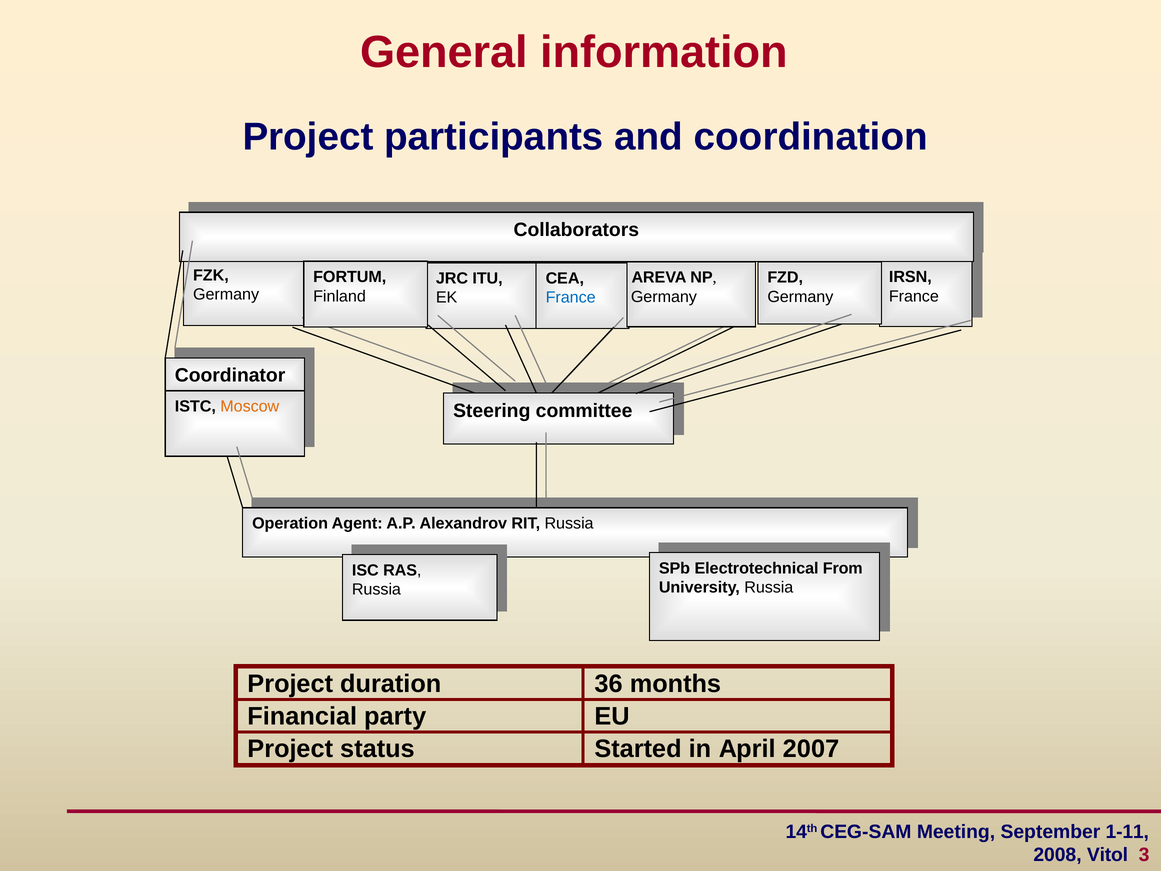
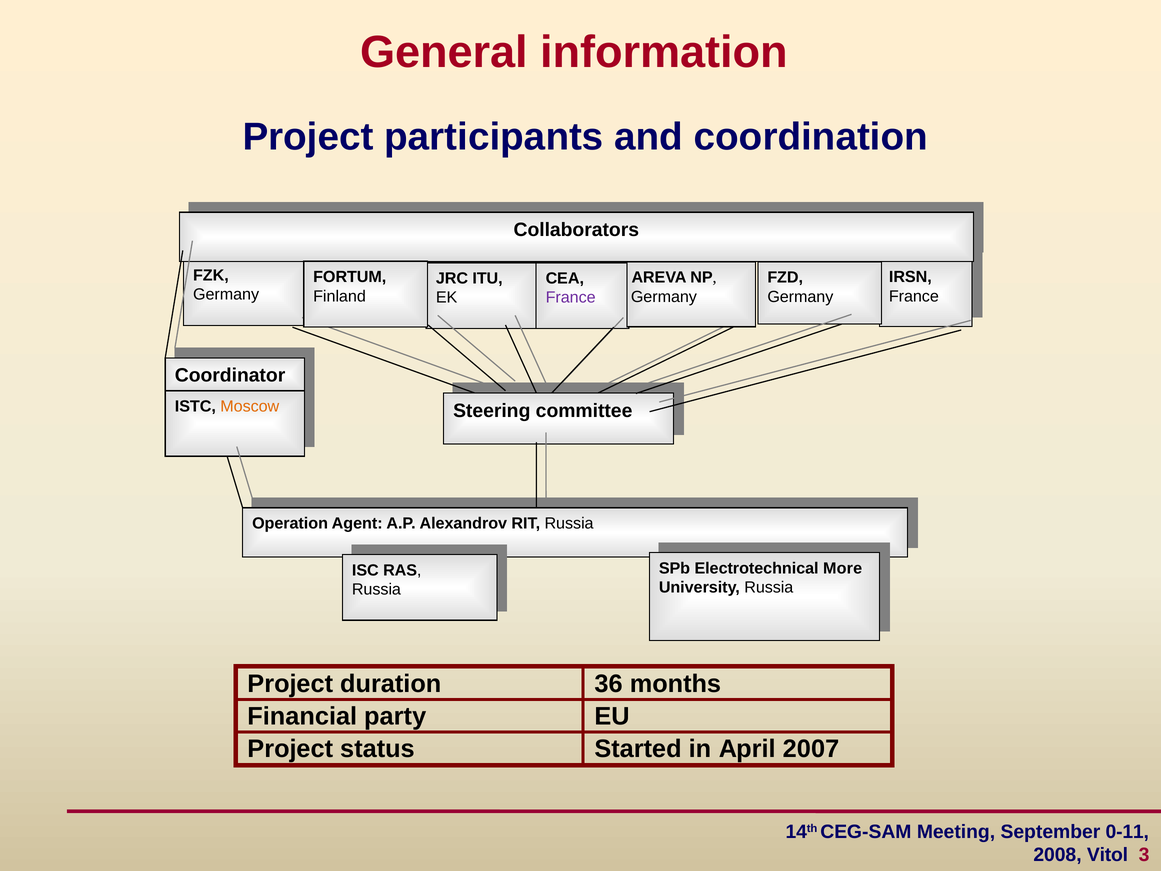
France at (571, 298) colour: blue -> purple
From: From -> More
1-11: 1-11 -> 0-11
